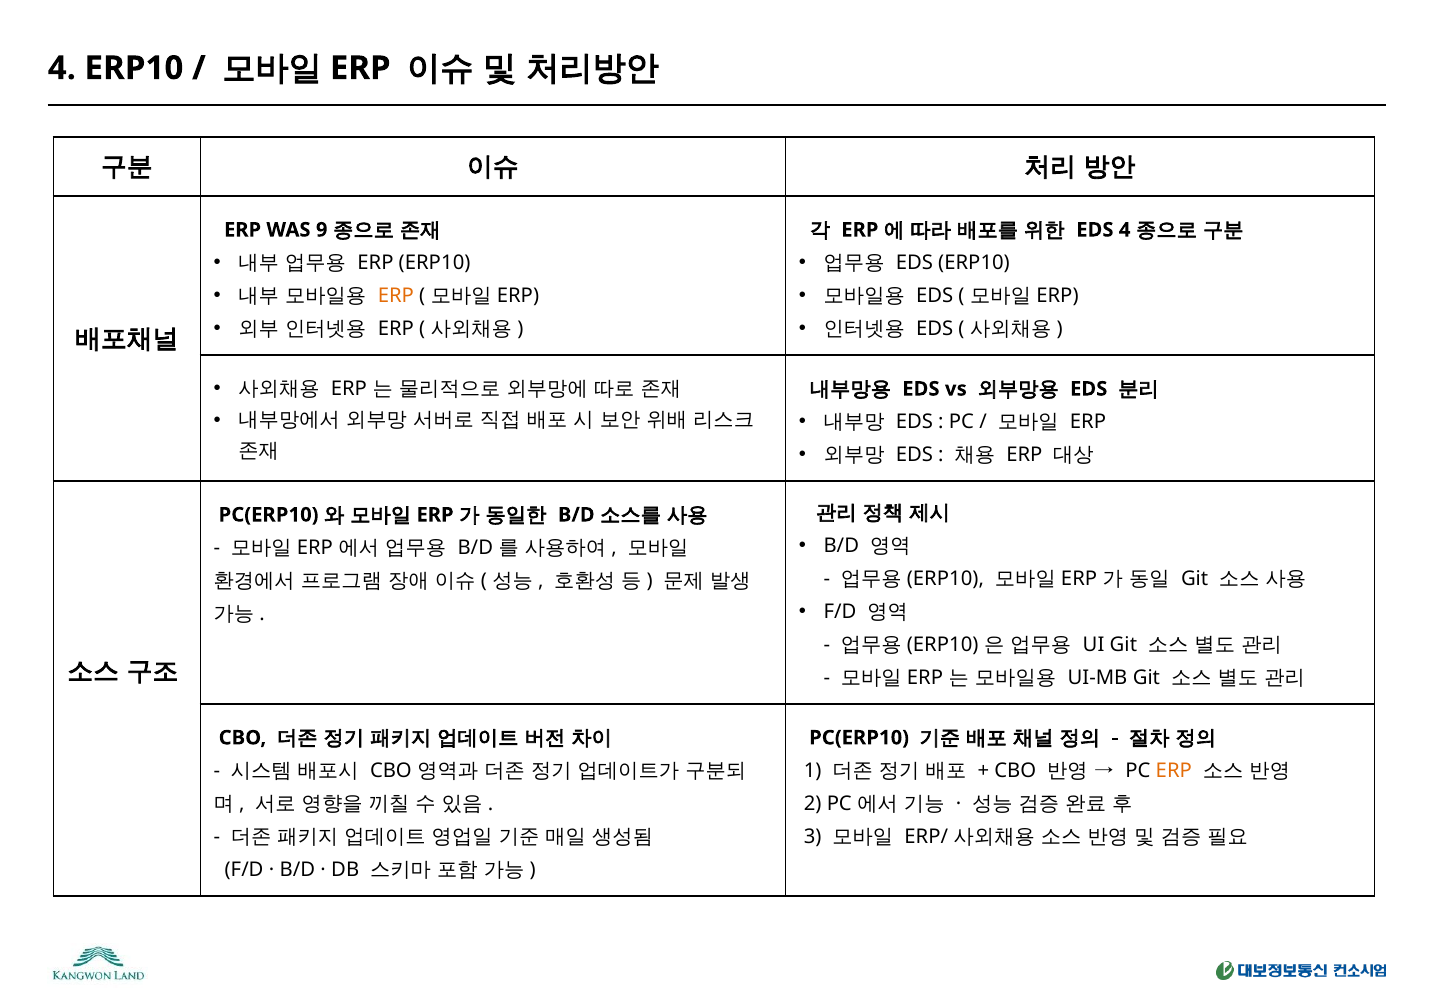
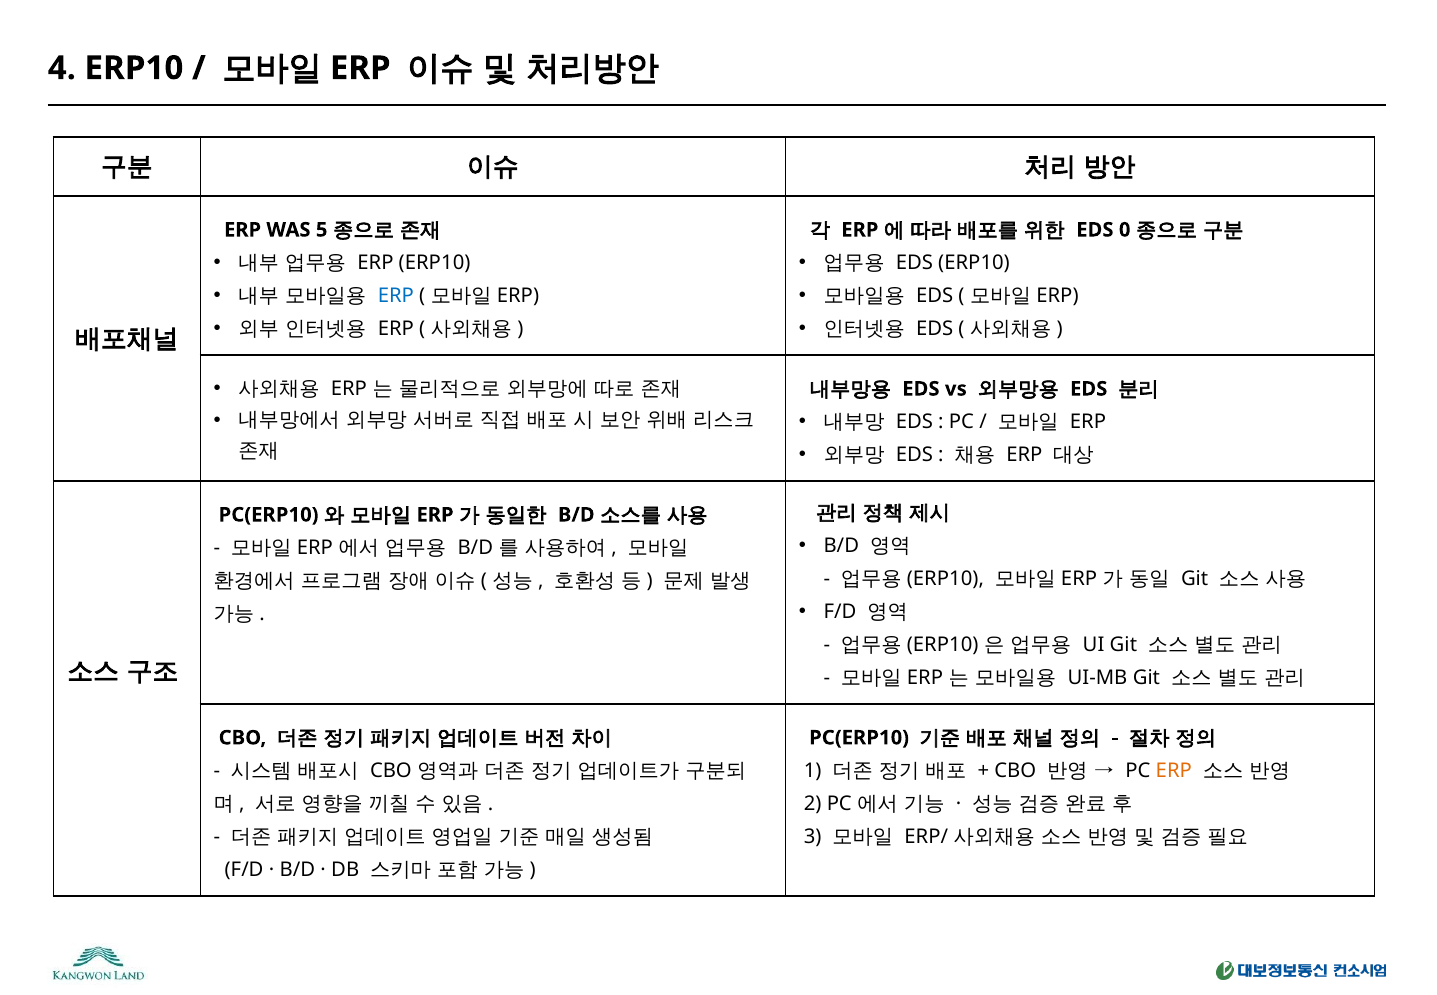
EDS 4: 4 -> 0
9: 9 -> 5
ERP at (396, 296) colour: orange -> blue
